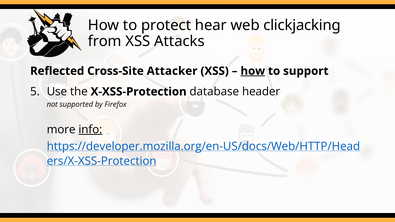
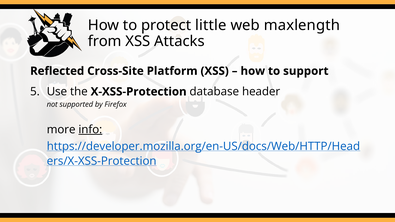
hear: hear -> little
clickjacking: clickjacking -> maxlength
Attacker: Attacker -> Platform
how at (253, 71) underline: present -> none
